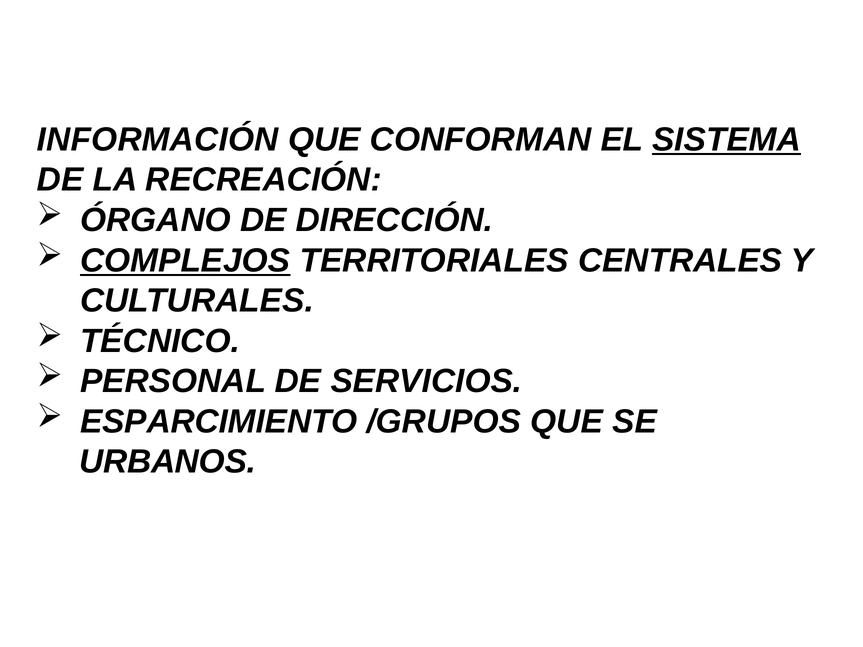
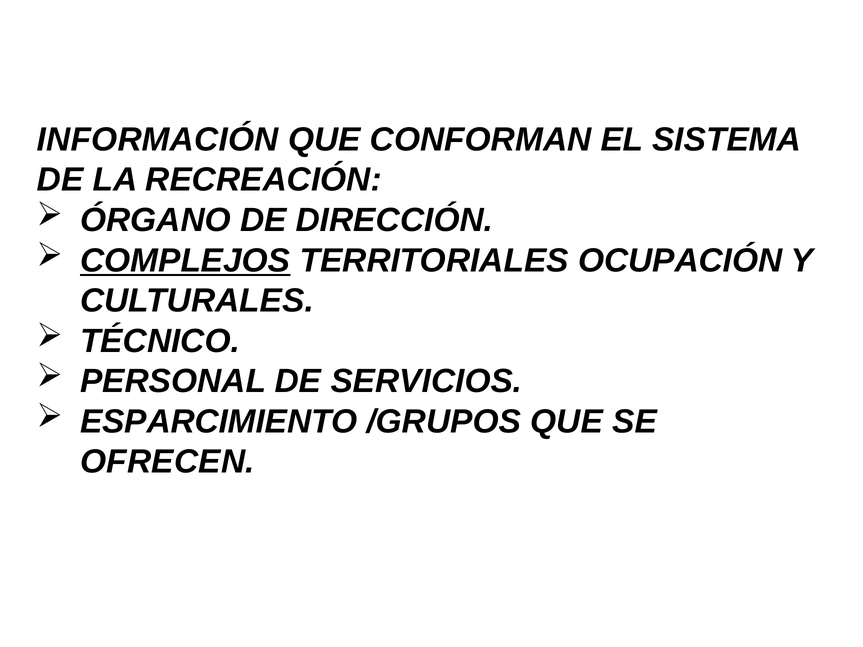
SISTEMA underline: present -> none
CENTRALES: CENTRALES -> OCUPACIÓN
URBANOS: URBANOS -> OFRECEN
